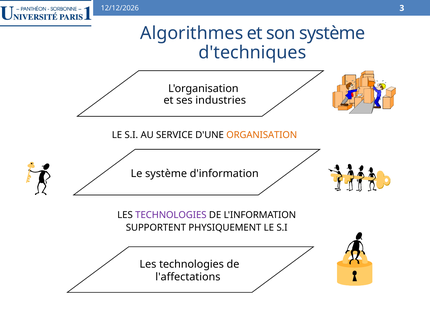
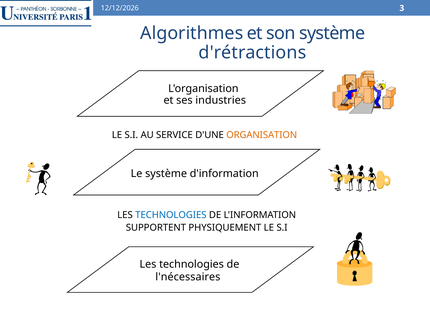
d'techniques: d'techniques -> d'rétractions
TECHNOLOGIES at (171, 215) colour: purple -> blue
l'affectations: l'affectations -> l'nécessaires
